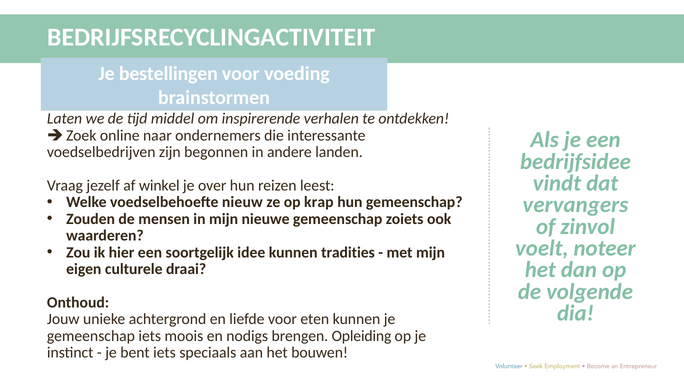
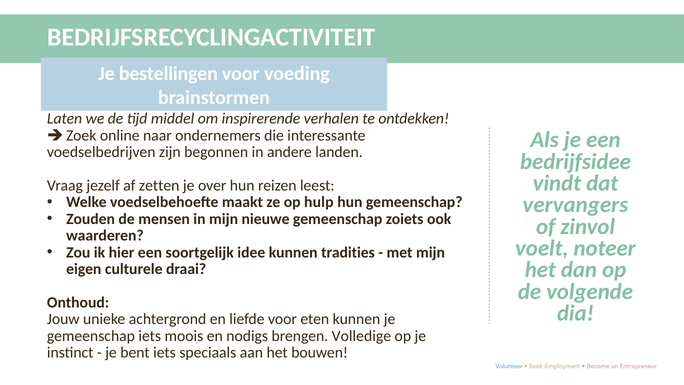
winkel: winkel -> zetten
nieuw: nieuw -> maakt
krap: krap -> hulp
Opleiding: Opleiding -> Volledige
